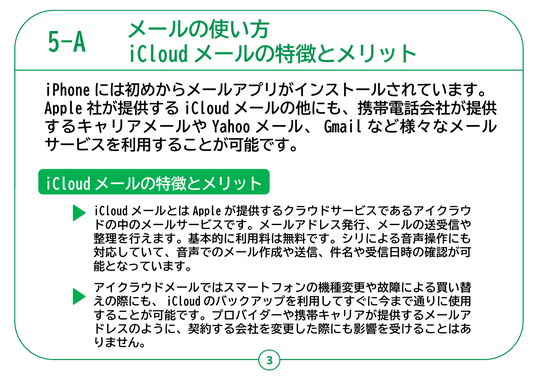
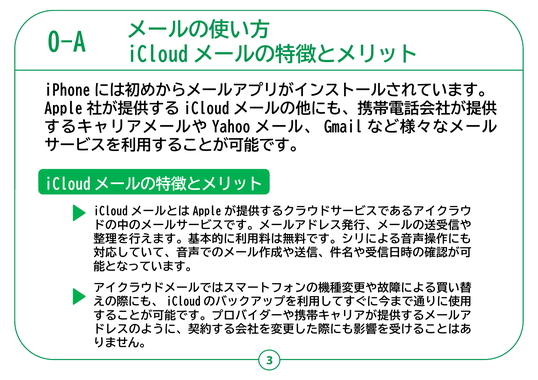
5-A: 5-A -> 0-A
